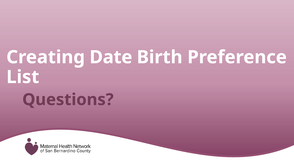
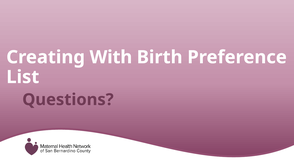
Date: Date -> With
